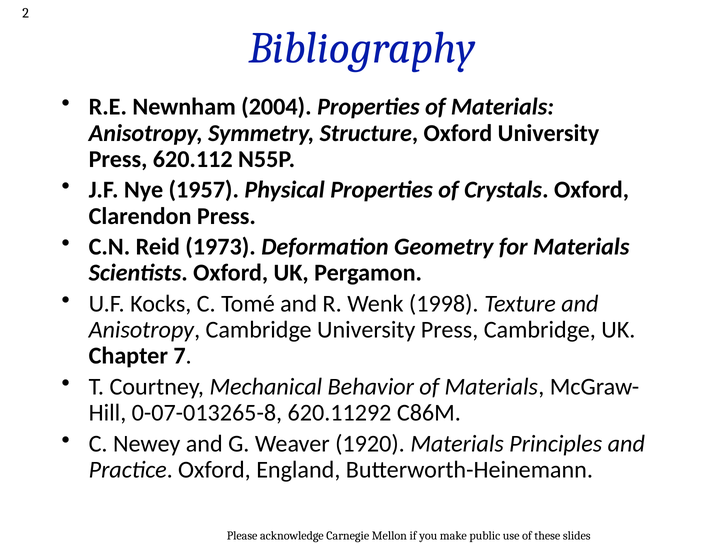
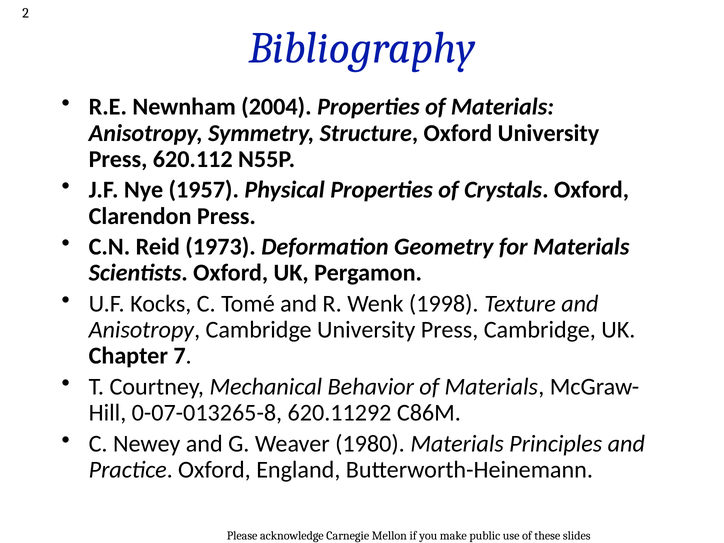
1920: 1920 -> 1980
